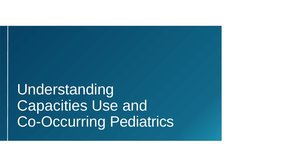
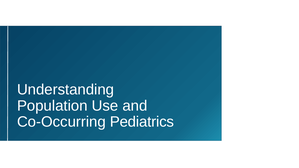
Capacities: Capacities -> Population
